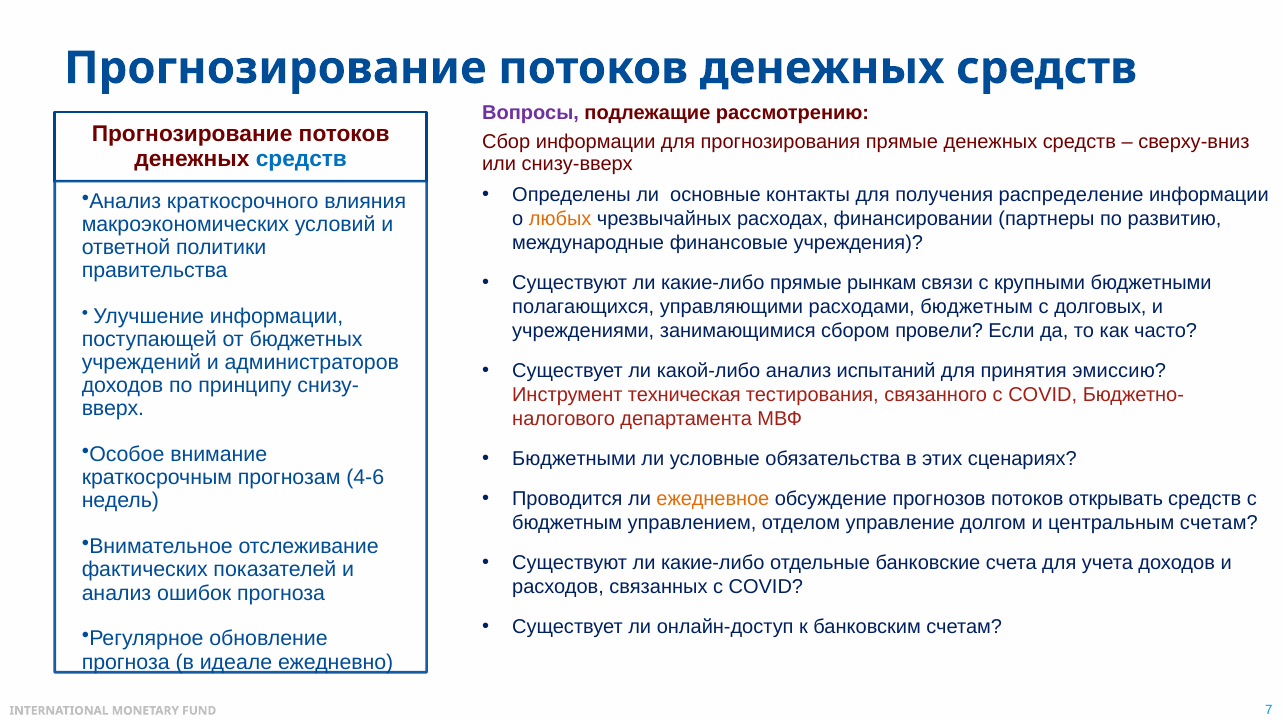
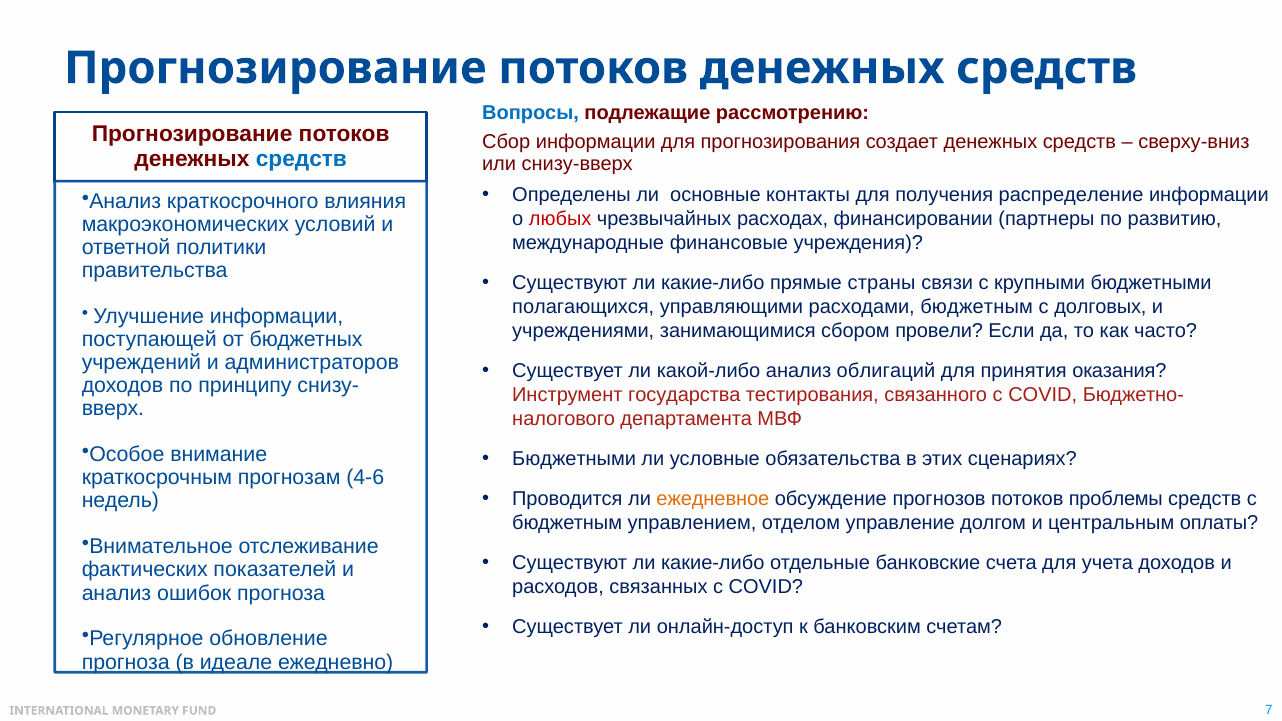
Вопросы colour: purple -> blue
прогнозирования прямые: прямые -> создает
любых colour: orange -> red
рынкам: рынкам -> страны
испытаний: испытаний -> облигаций
эмиссию: эмиссию -> оказания
техническая: техническая -> государства
открывать: открывать -> проблемы
центральным счетам: счетам -> оплаты
